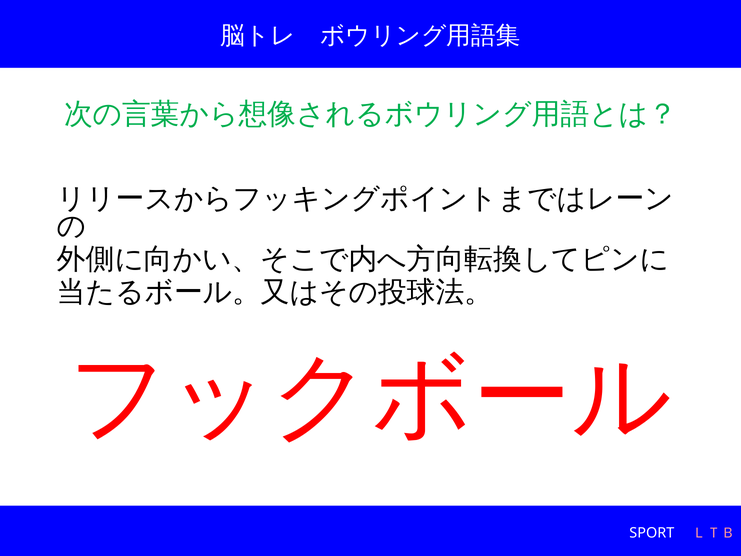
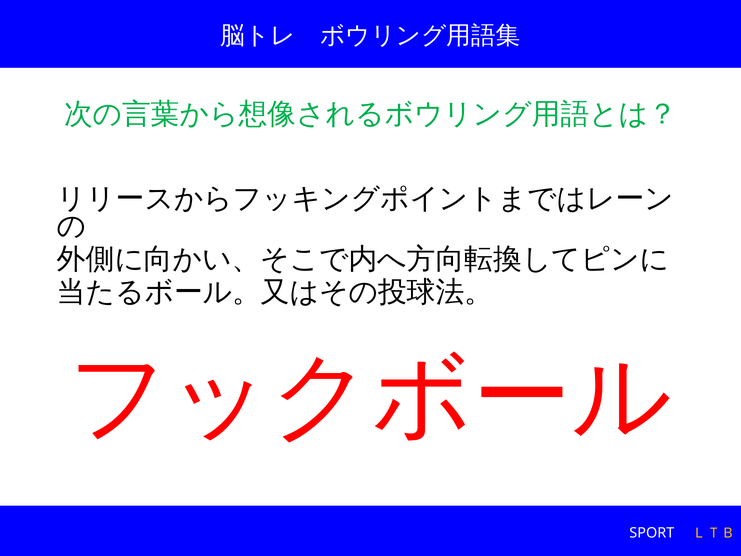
ＬＴＢ colour: pink -> yellow
